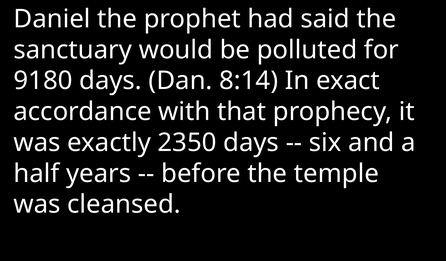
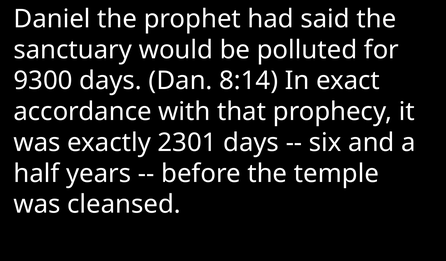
9180: 9180 -> 9300
2350: 2350 -> 2301
